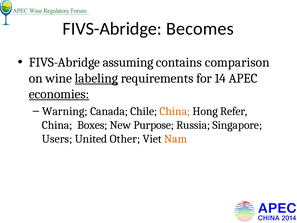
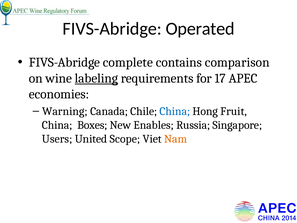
Becomes: Becomes -> Operated
assuming: assuming -> complete
14: 14 -> 17
economies underline: present -> none
China at (175, 111) colour: orange -> blue
Refer: Refer -> Fruit
Purpose: Purpose -> Enables
Other: Other -> Scope
